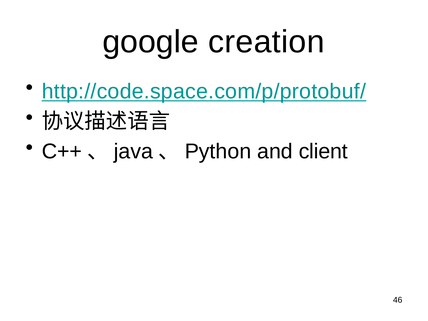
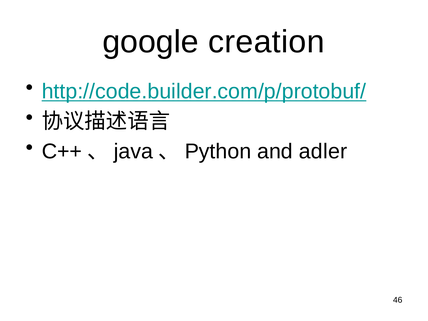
http://code.space.com/p/protobuf/: http://code.space.com/p/protobuf/ -> http://code.builder.com/p/protobuf/
client: client -> adler
